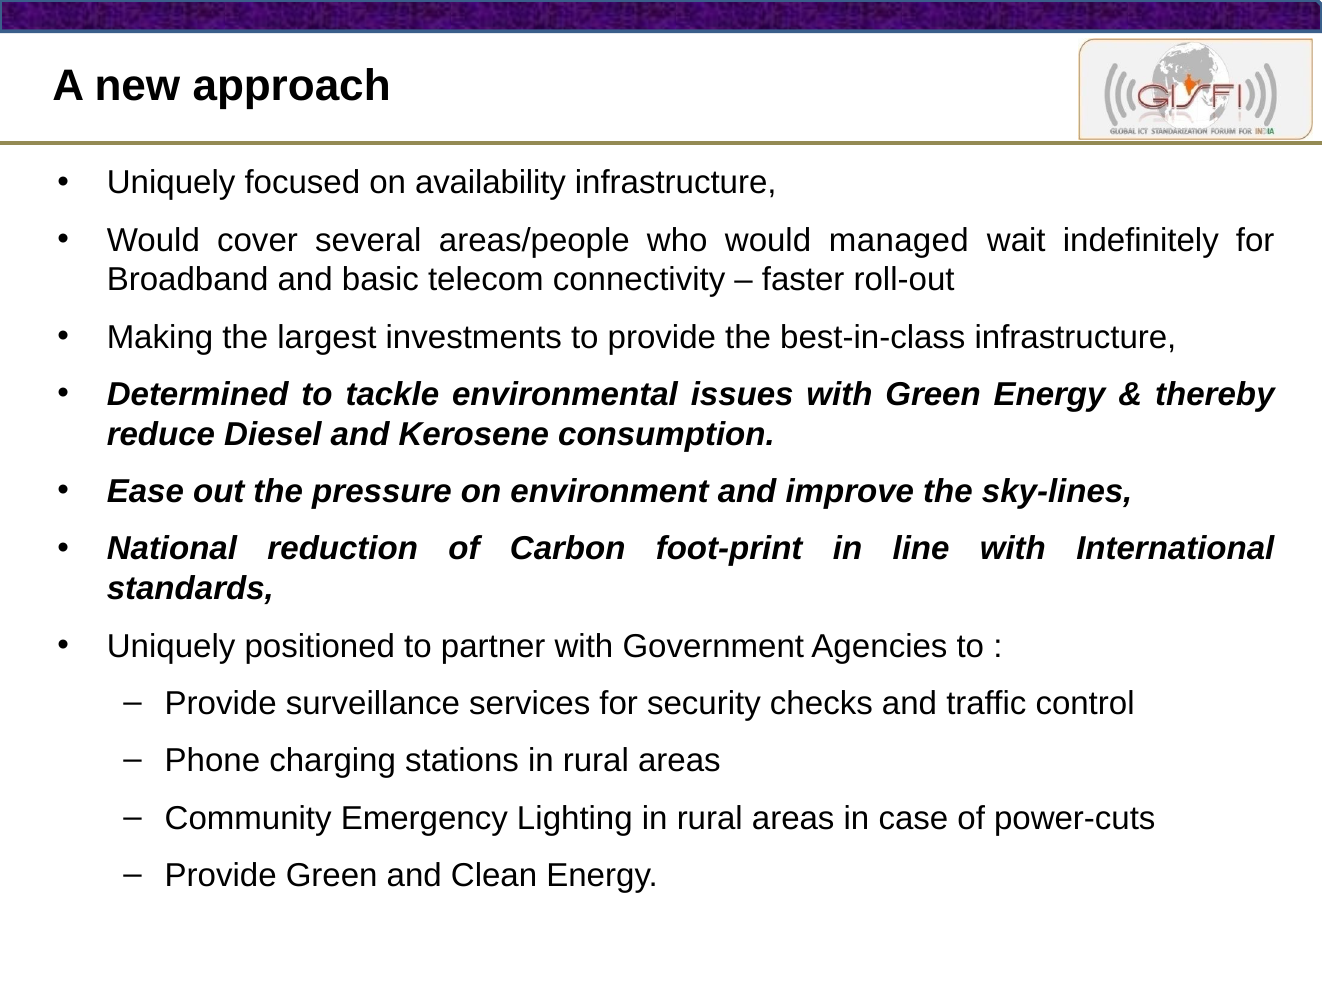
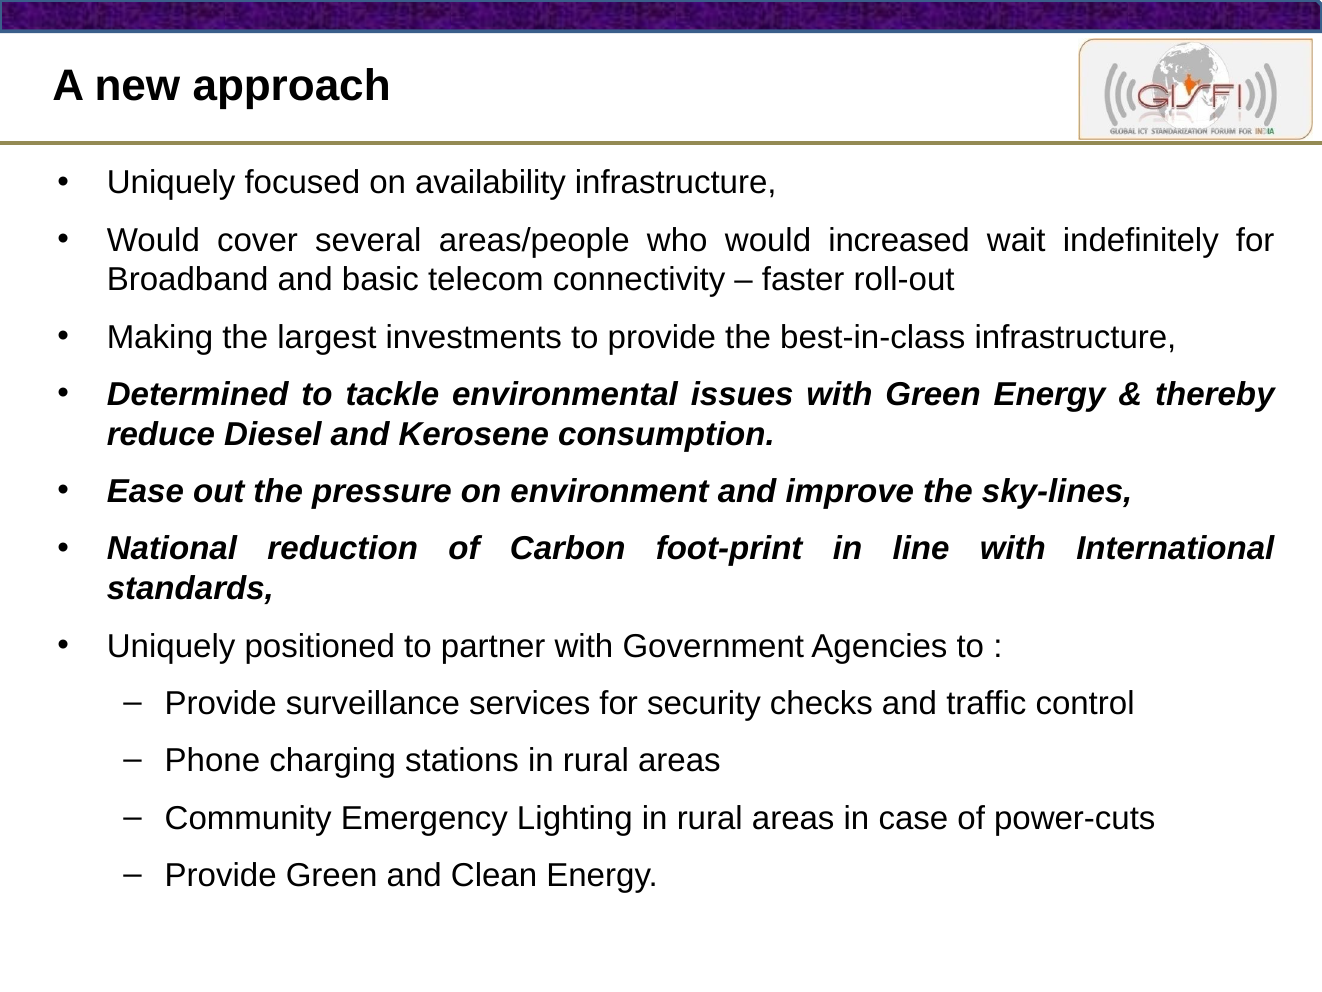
managed: managed -> increased
